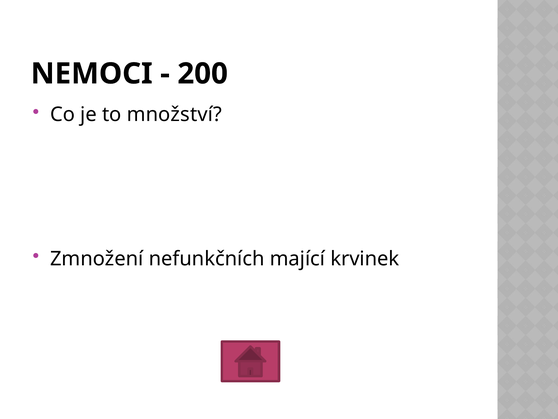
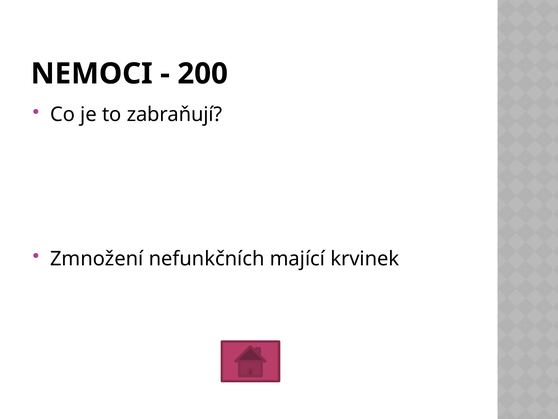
množství: množství -> zabraňují
